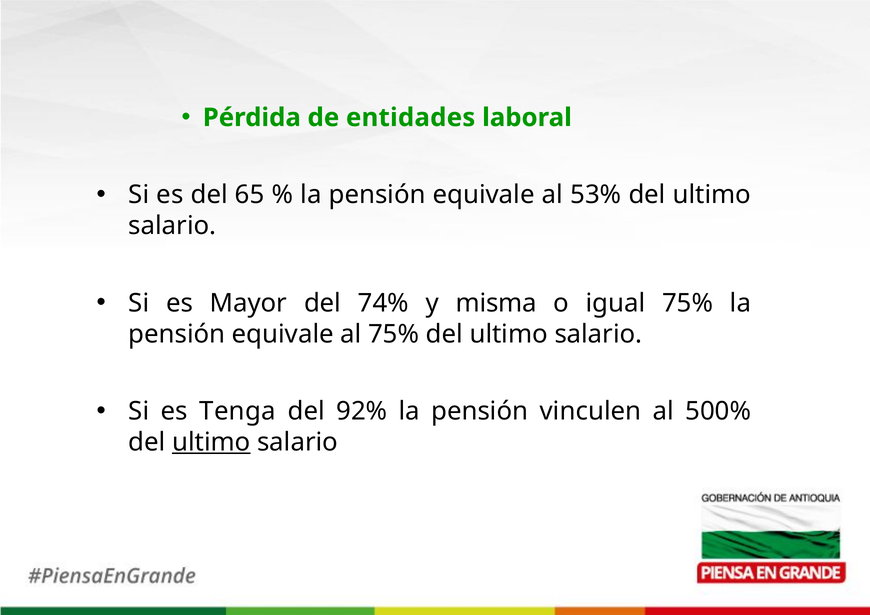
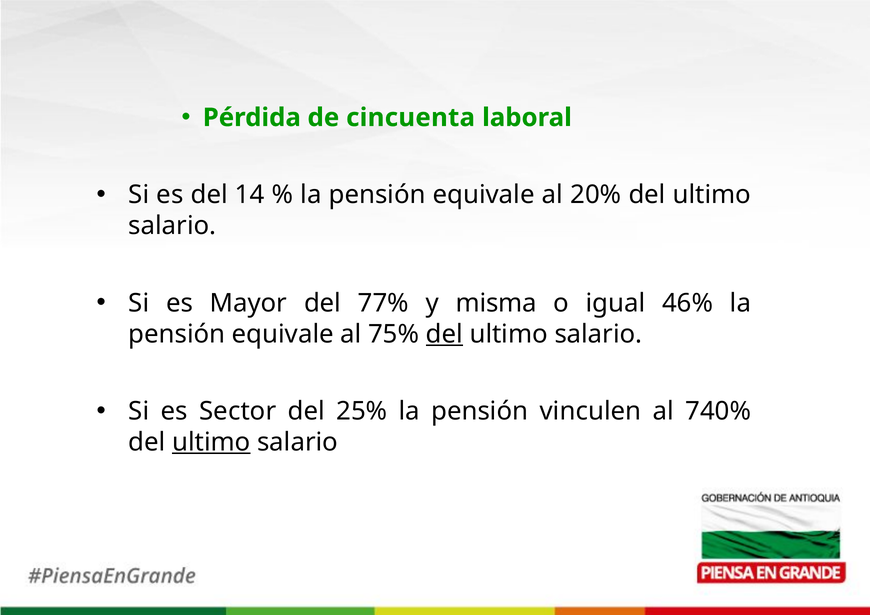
entidades: entidades -> cincuenta
65: 65 -> 14
53%: 53% -> 20%
74%: 74% -> 77%
igual 75%: 75% -> 46%
del at (444, 334) underline: none -> present
Tenga: Tenga -> Sector
92%: 92% -> 25%
500%: 500% -> 740%
